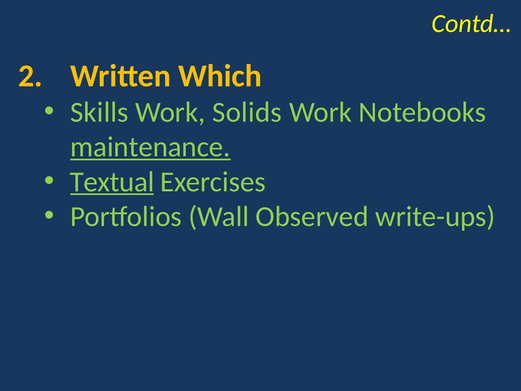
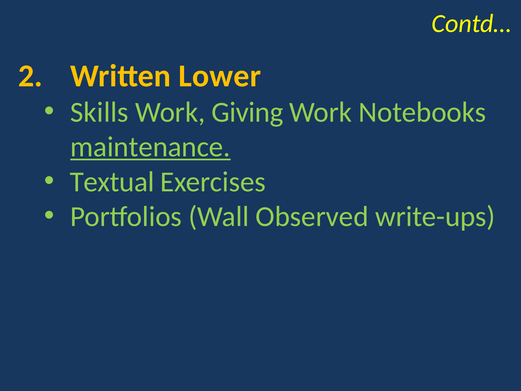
Which: Which -> Lower
Solids: Solids -> Giving
Textual underline: present -> none
